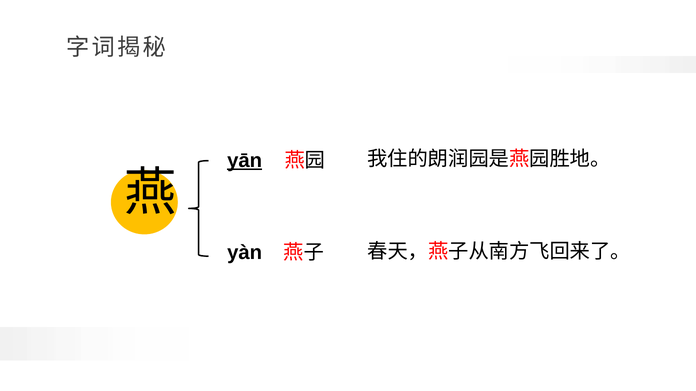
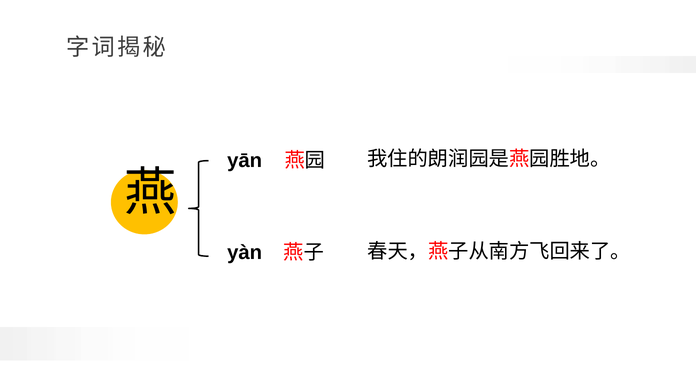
yān underline: present -> none
